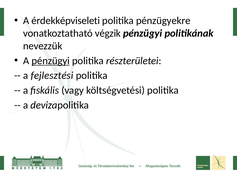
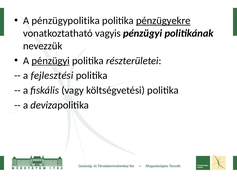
érdekképviseleti: érdekképviseleti -> pénzügypolitika
pénzügyekre underline: none -> present
végzik: végzik -> vagyis
